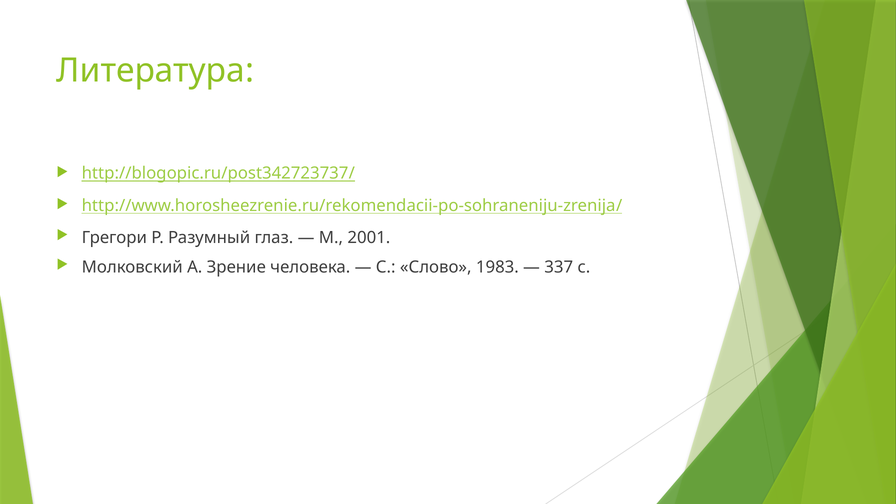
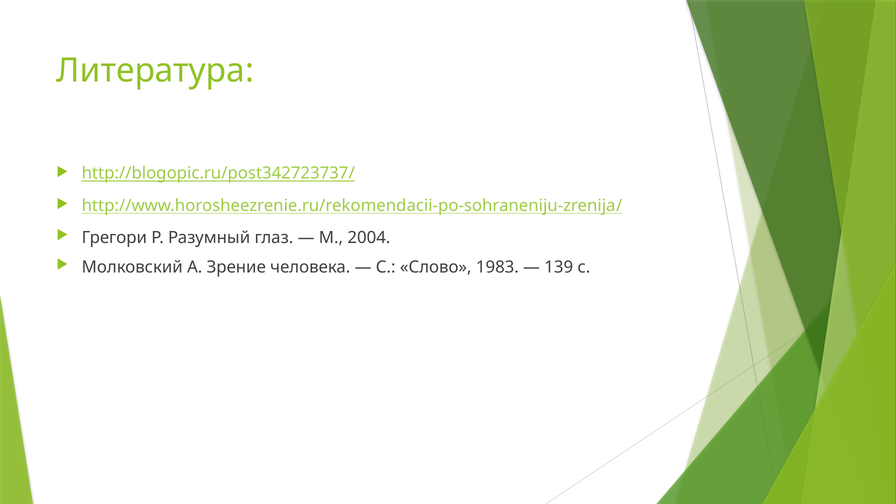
2001: 2001 -> 2004
337: 337 -> 139
